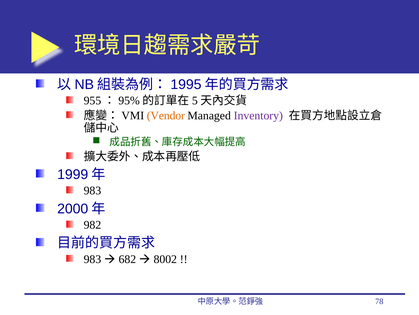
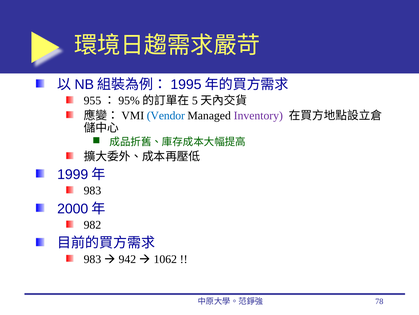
Vendor colour: orange -> blue
682: 682 -> 942
8002: 8002 -> 1062
